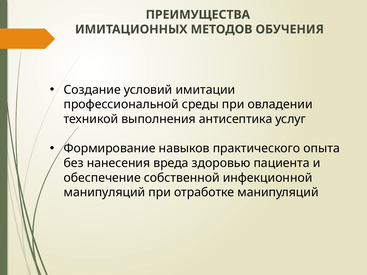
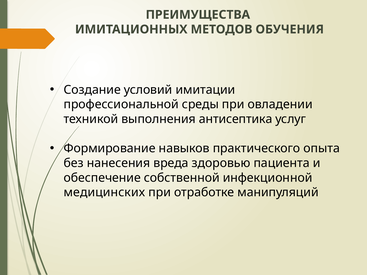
манипуляций at (104, 193): манипуляций -> медицинских
